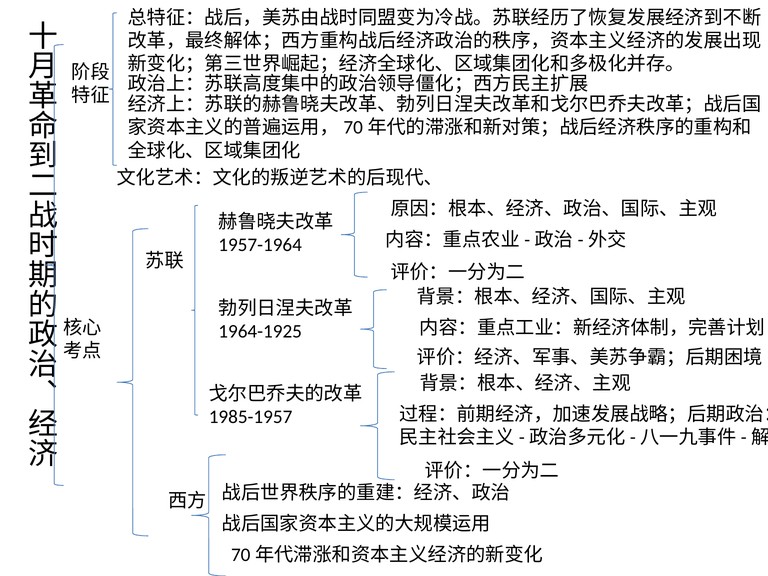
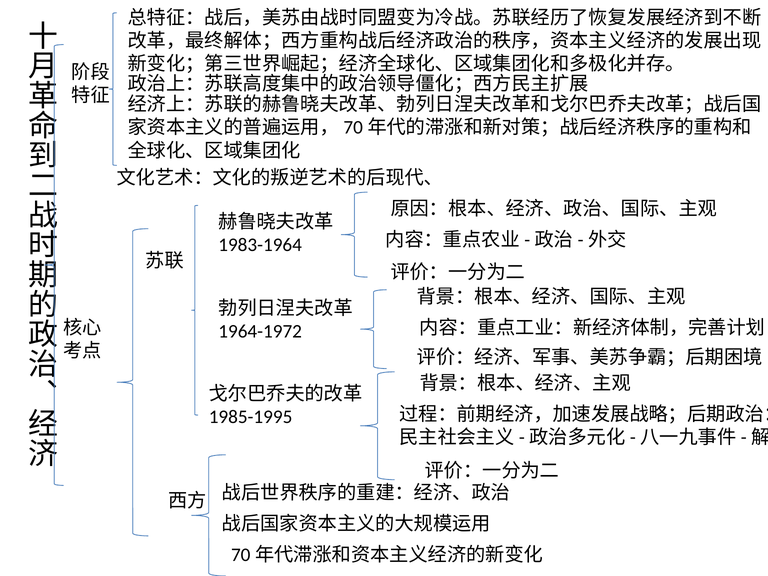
1957-1964: 1957-1964 -> 1983-1964
1964-1925: 1964-1925 -> 1964-1972
1985-1957: 1985-1957 -> 1985-1995
